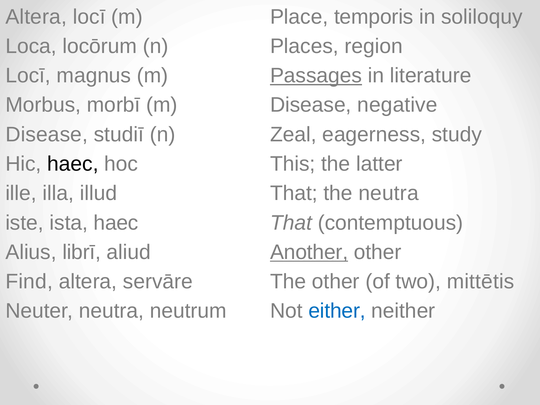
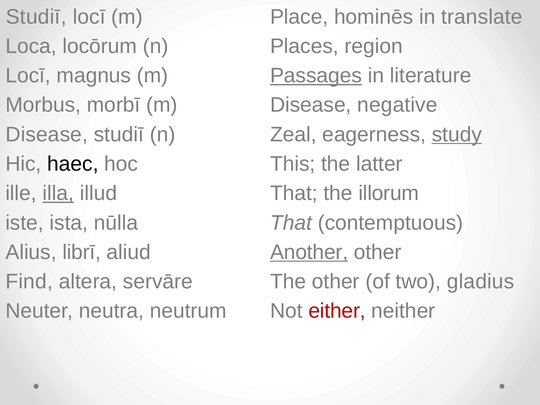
Altera at (36, 17): Altera -> Studiī
temporis: temporis -> hominēs
soliloquy: soliloquy -> translate
study underline: none -> present
illa underline: none -> present
the neutra: neutra -> illorum
ista haec: haec -> nūlla
mittētis: mittētis -> gladius
either colour: blue -> red
